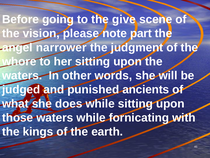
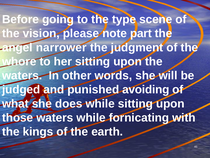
give: give -> type
ancients: ancients -> avoiding
